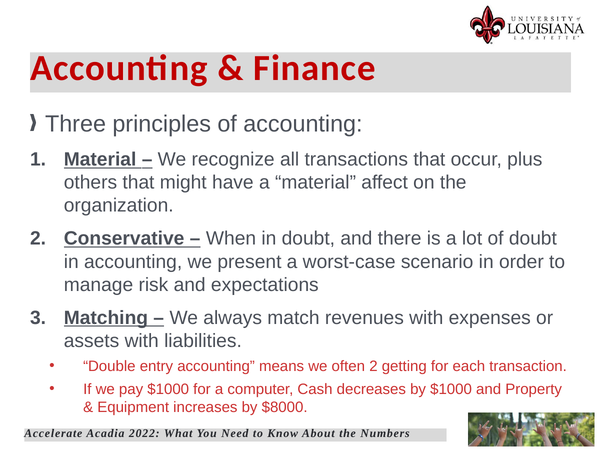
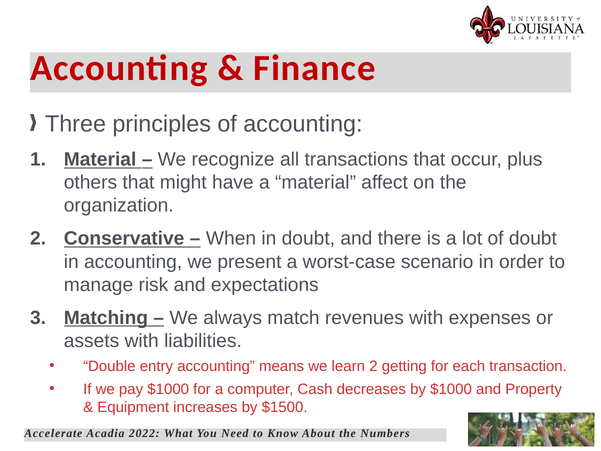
often: often -> learn
$8000: $8000 -> $1500
